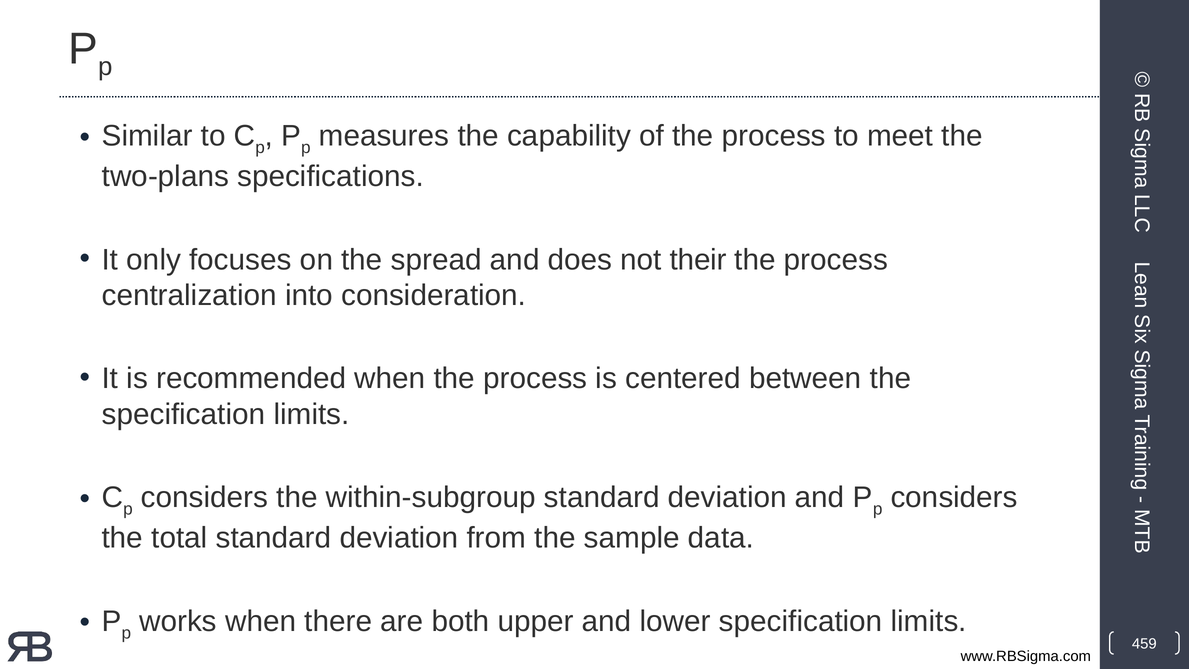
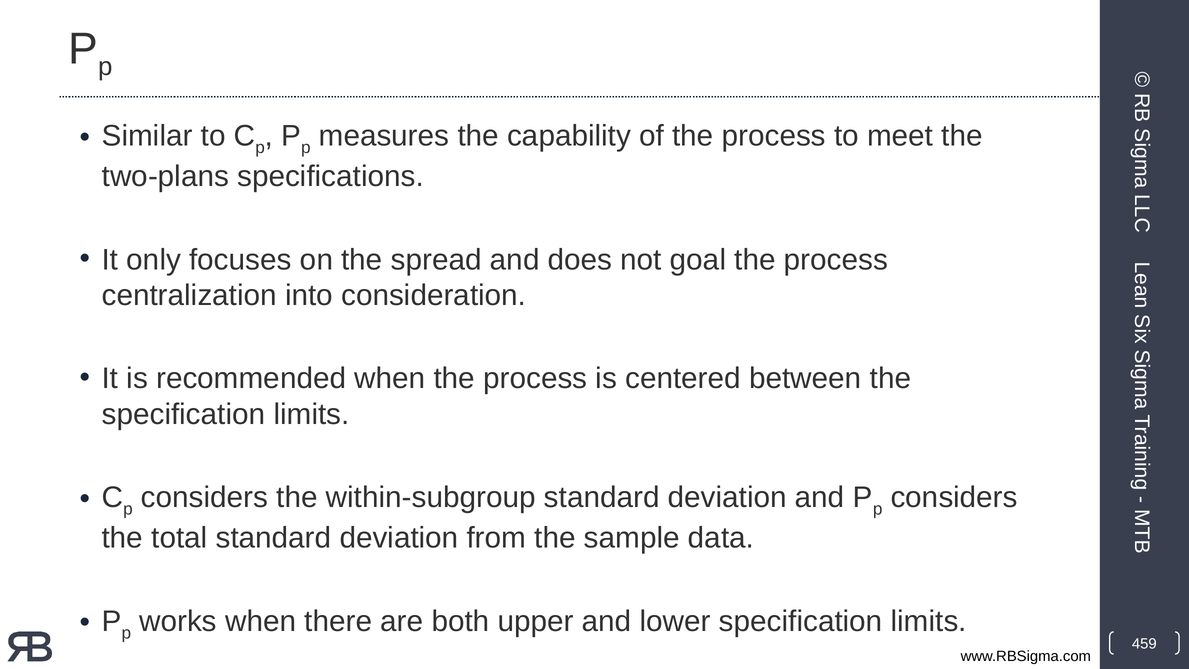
their: their -> goal
